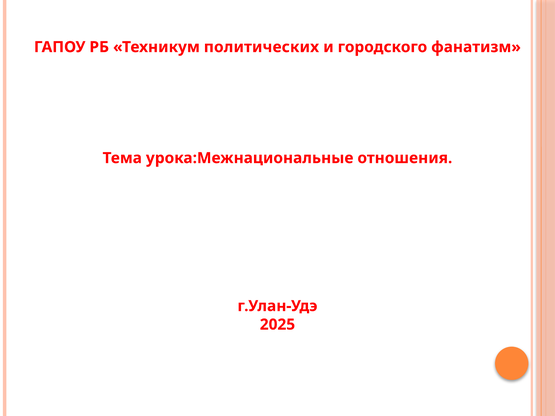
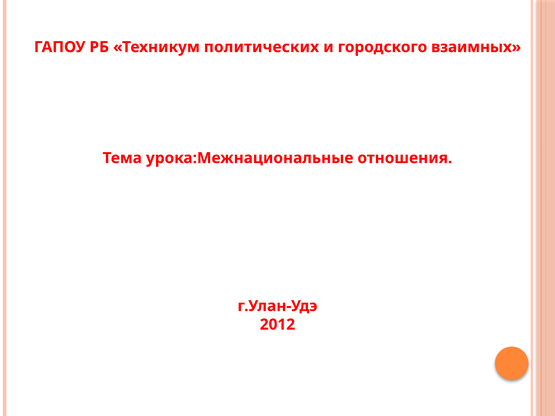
фанатизм: фанатизм -> взаимных
2025: 2025 -> 2012
